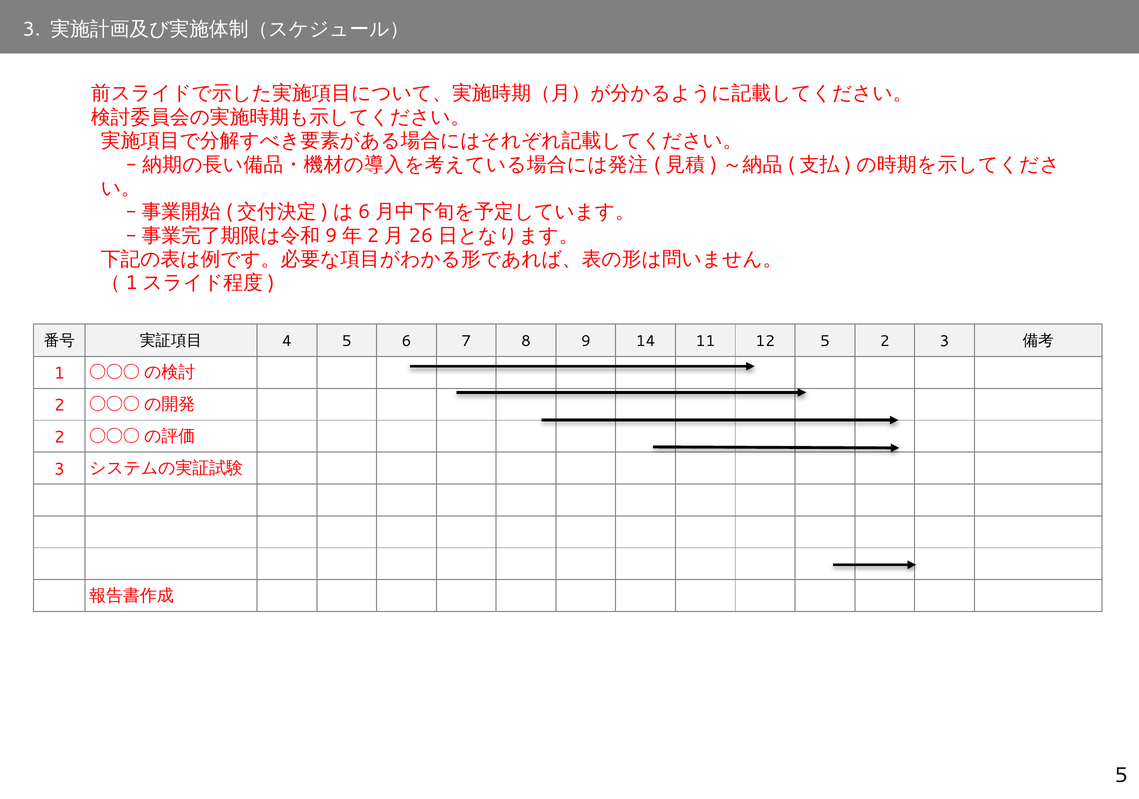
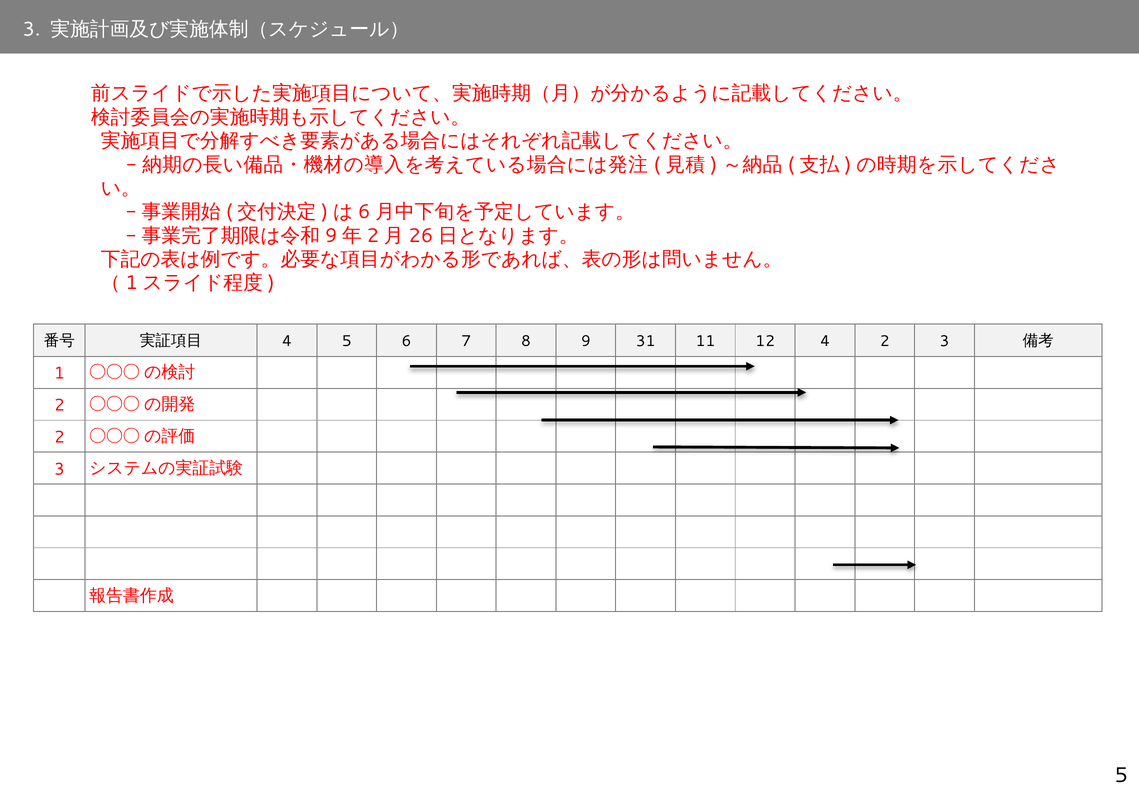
14: 14 -> 31
12 5: 5 -> 4
